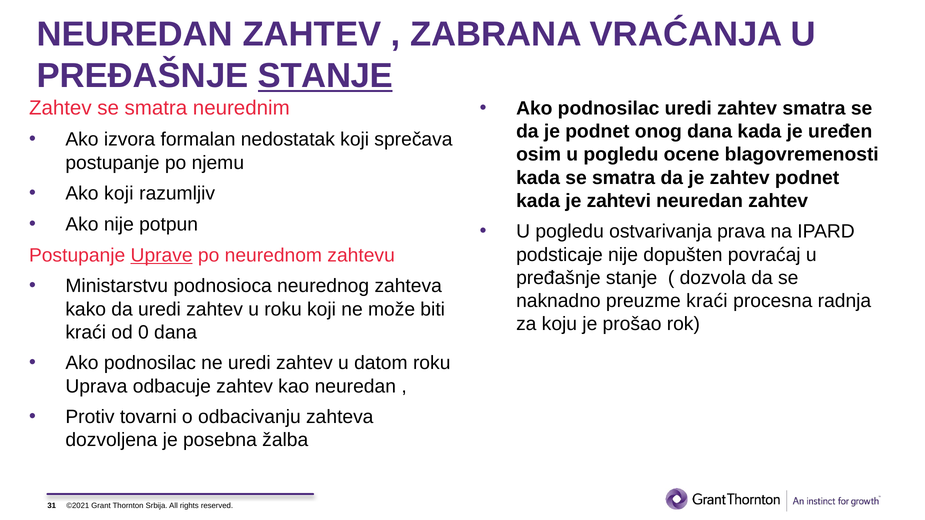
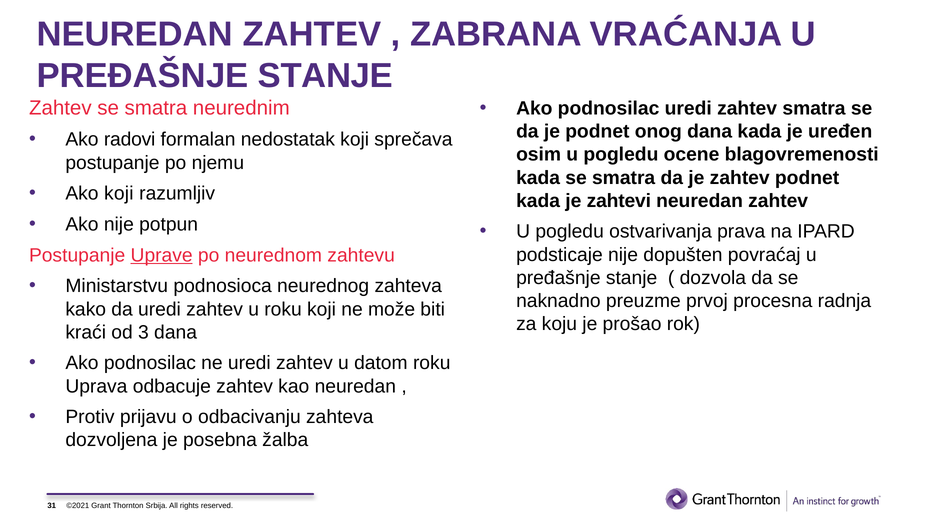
STANJE at (325, 76) underline: present -> none
izvora: izvora -> radovi
preuzme kraći: kraći -> prvoj
0: 0 -> 3
tovarni: tovarni -> prijavu
